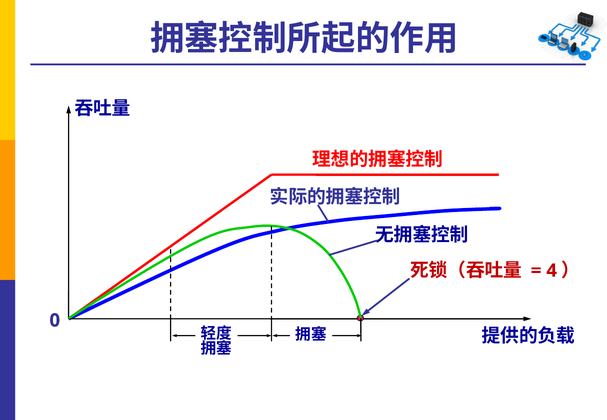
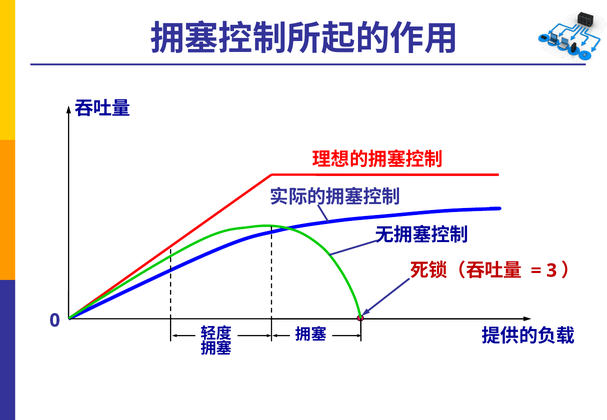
4: 4 -> 3
